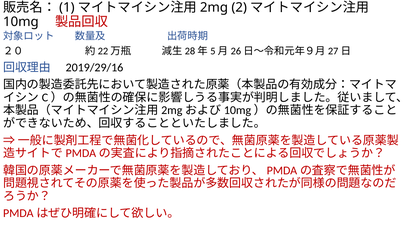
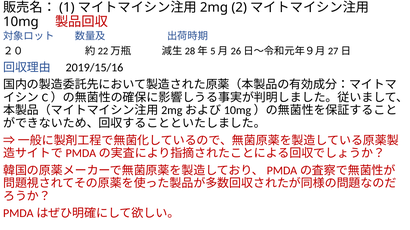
2019/29/16: 2019/29/16 -> 2019/15/16
